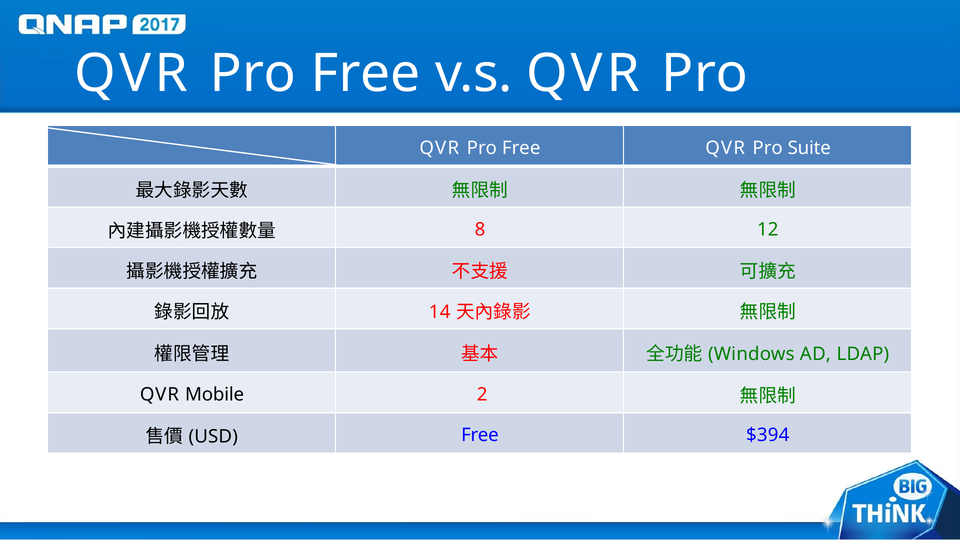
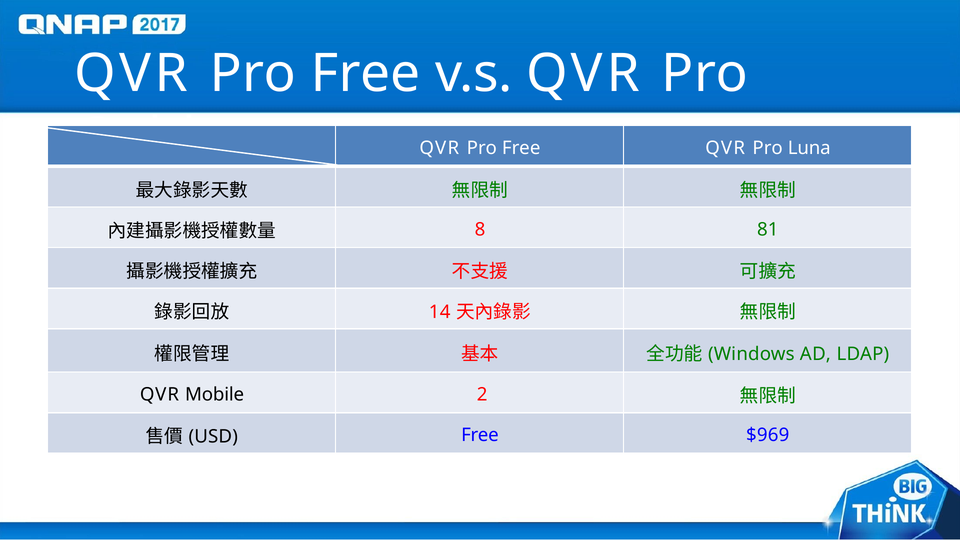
Suite: Suite -> Luna
12: 12 -> 81
$394: $394 -> $969
